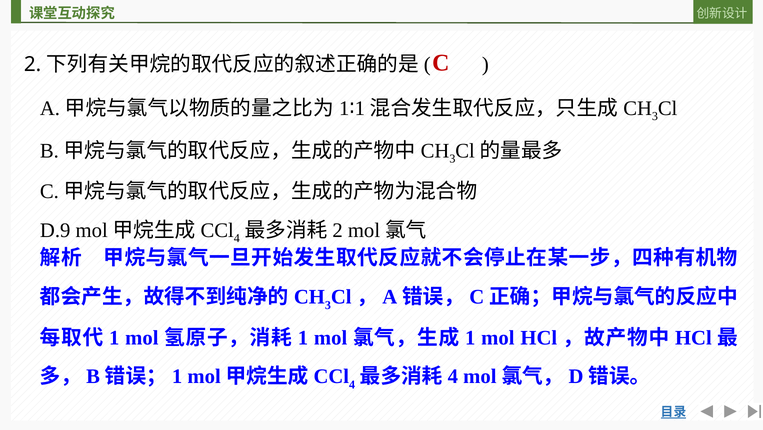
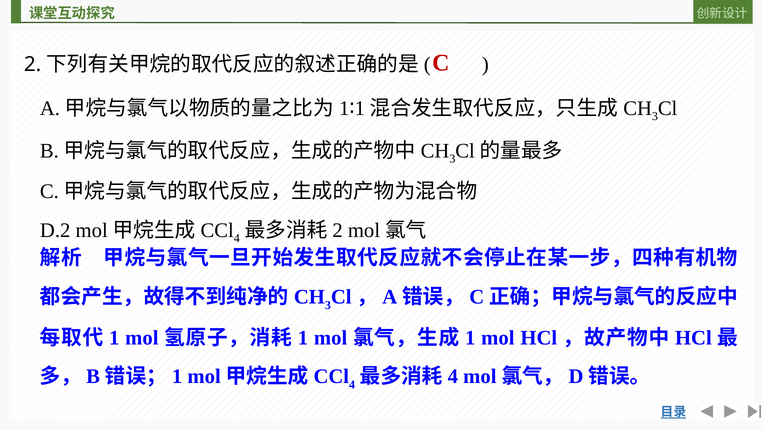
D.9: D.9 -> D.2
